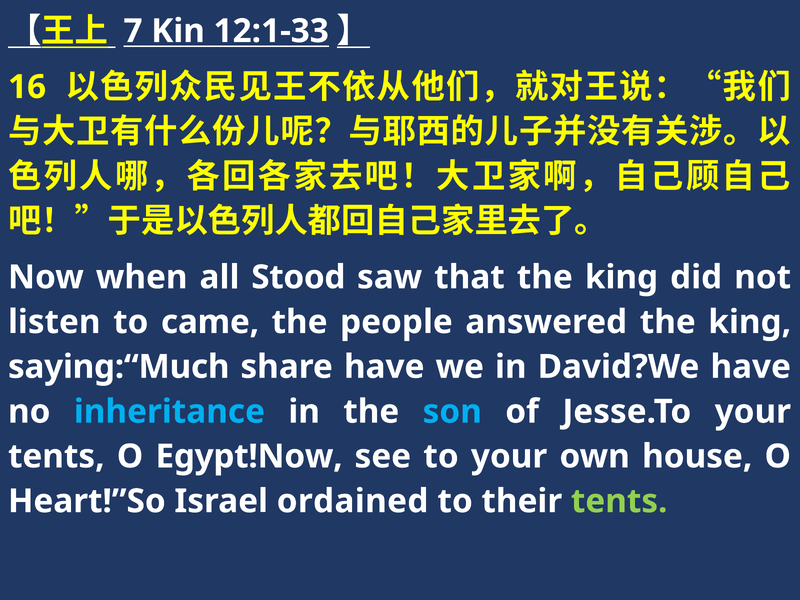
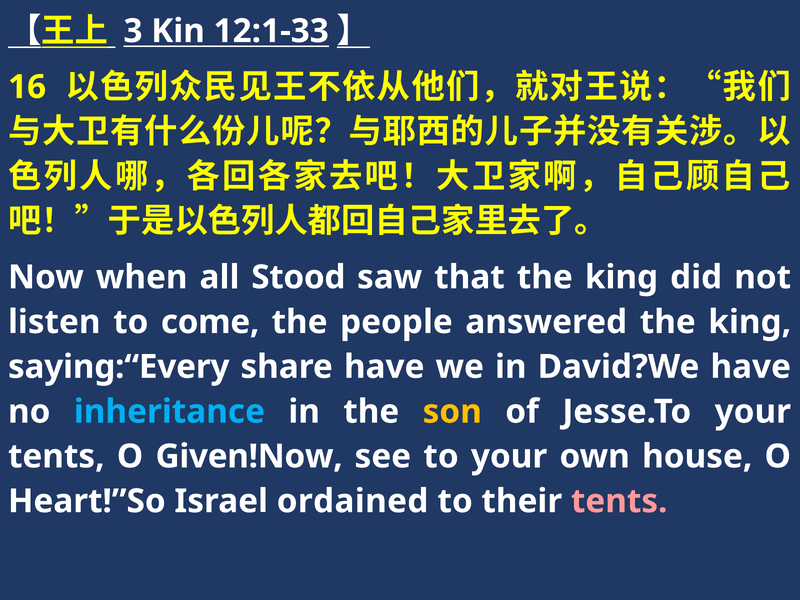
7: 7 -> 3
came: came -> come
saying:“Much: saying:“Much -> saying:“Every
son colour: light blue -> yellow
Egypt!Now: Egypt!Now -> Given!Now
tents at (619, 501) colour: light green -> pink
